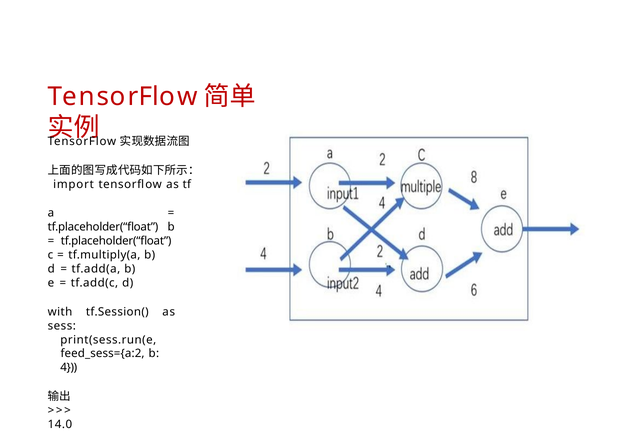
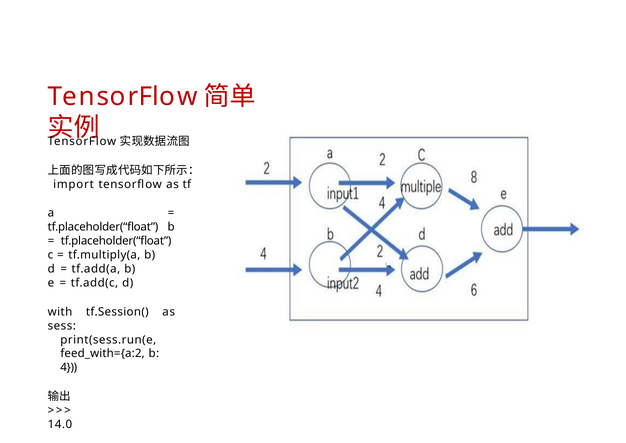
feed_sess={a:2: feed_sess={a:2 -> feed_with={a:2
